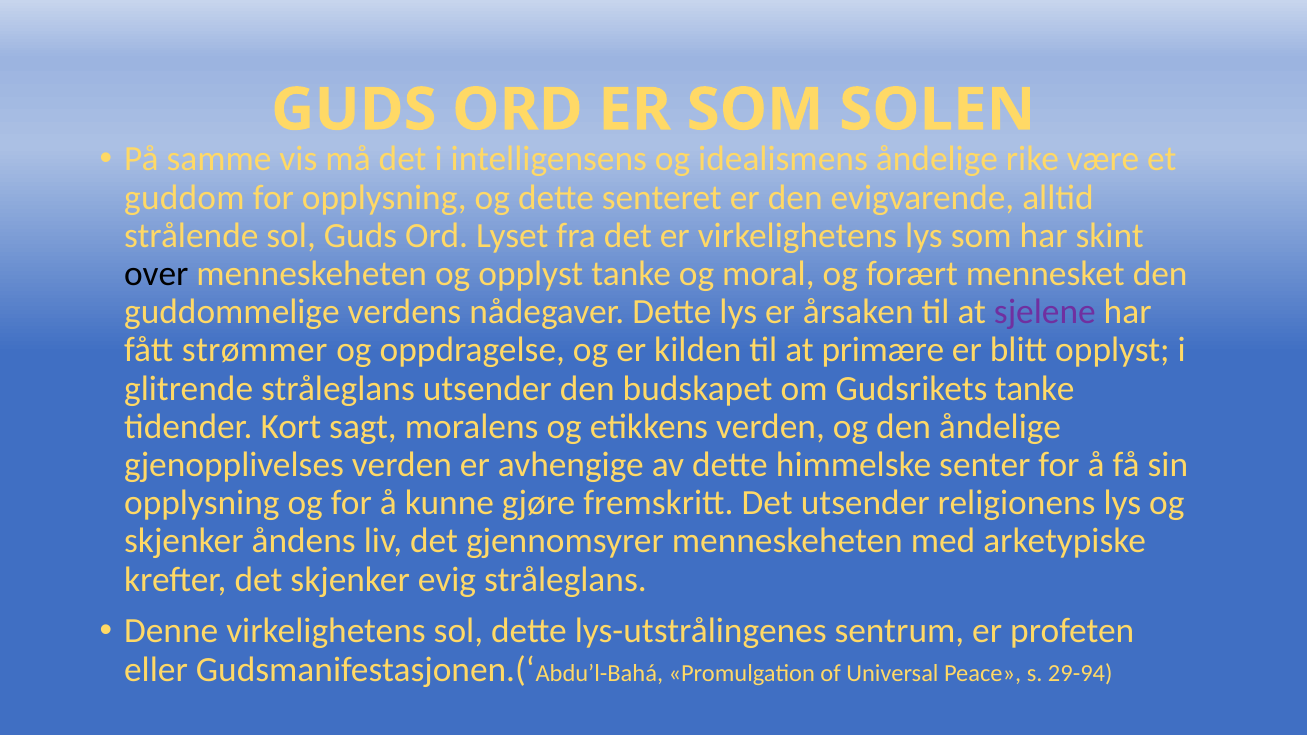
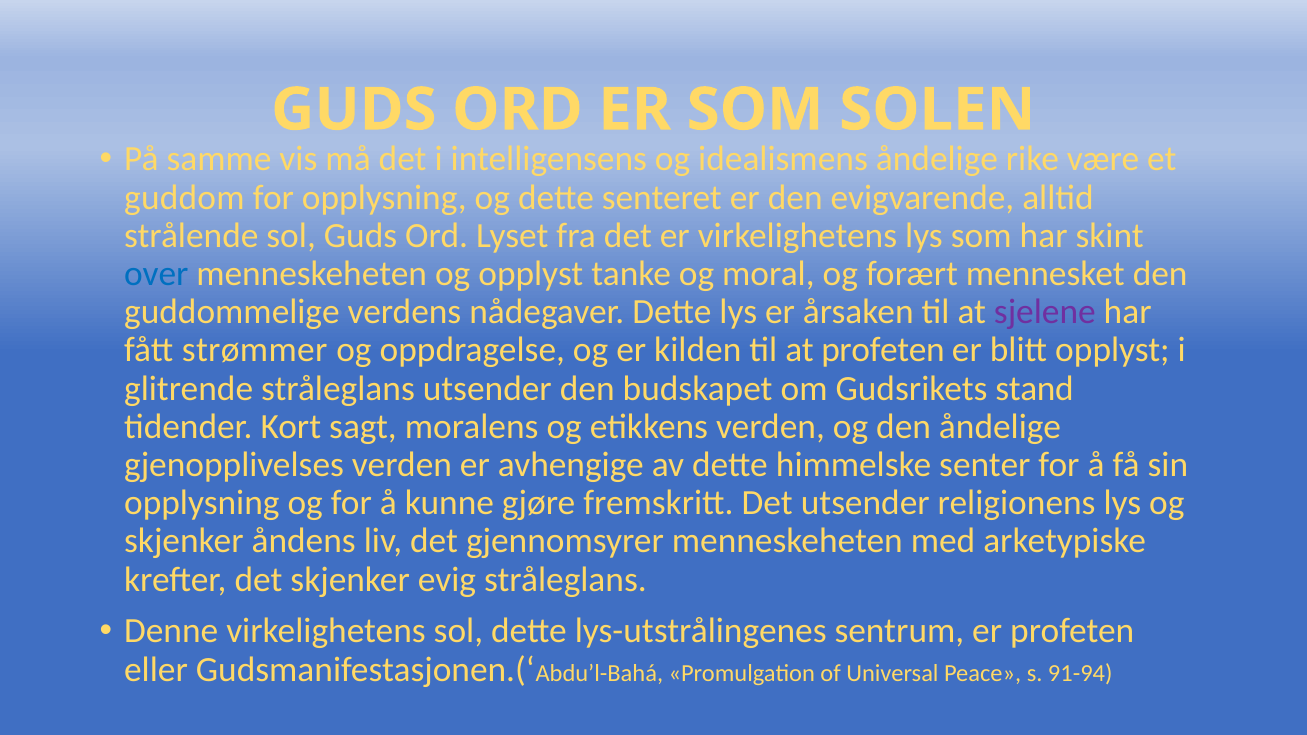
over colour: black -> blue
at primære: primære -> profeten
Gudsrikets tanke: tanke -> stand
29-94: 29-94 -> 91-94
